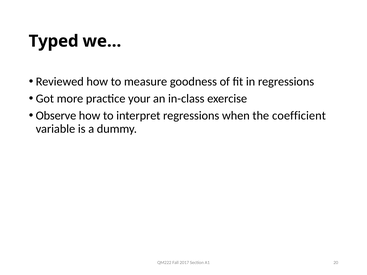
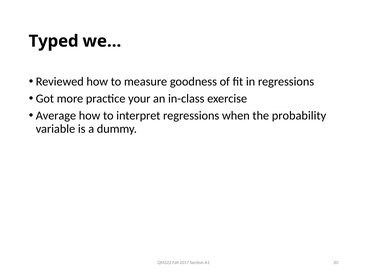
Observe: Observe -> Average
coefficient: coefficient -> probability
